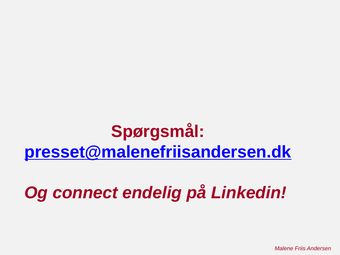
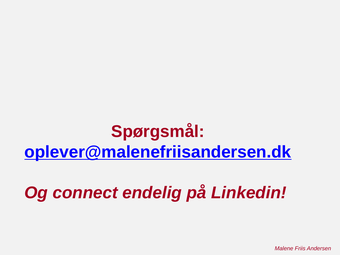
presset@malenefriisandersen.dk: presset@malenefriisandersen.dk -> oplever@malenefriisandersen.dk
